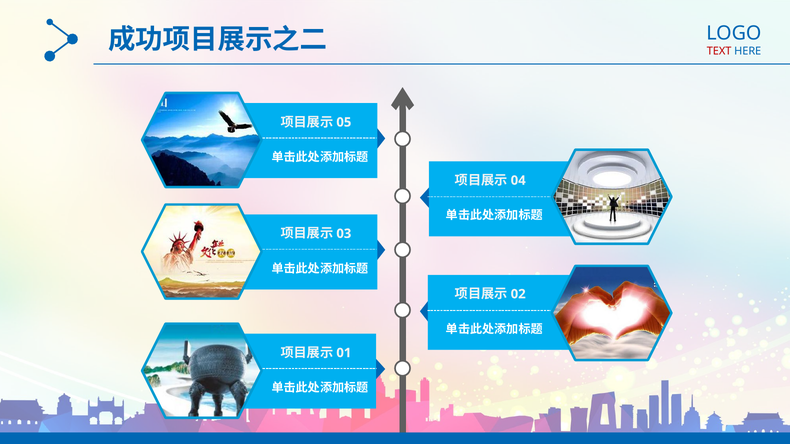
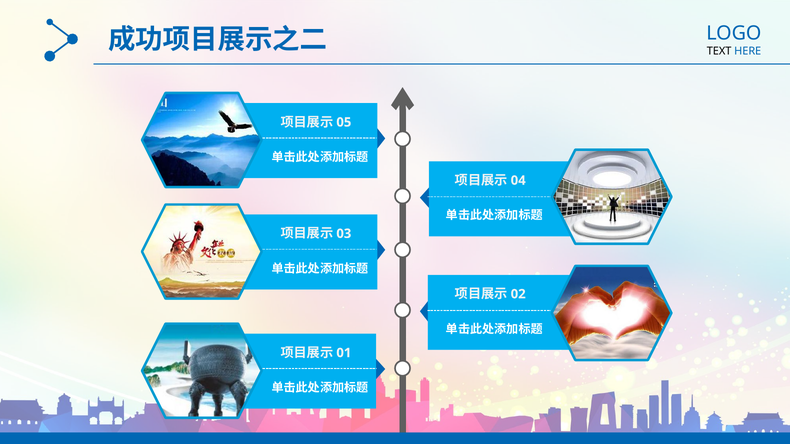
TEXT colour: red -> black
